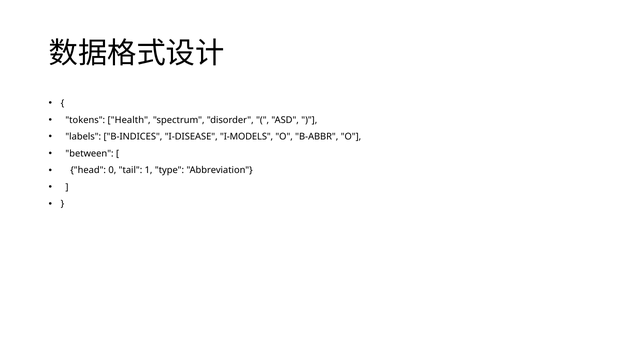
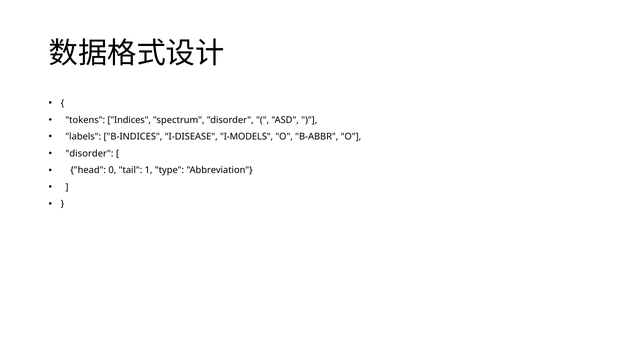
Health: Health -> Indices
between at (90, 153): between -> disorder
